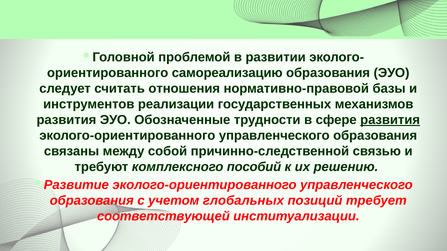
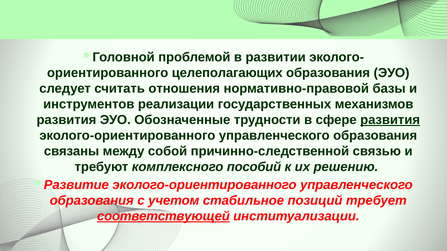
самореализацию: самореализацию -> целеполагающих
глобальных: глобальных -> стабильное
соответствующей underline: none -> present
